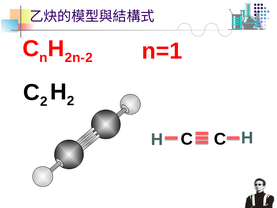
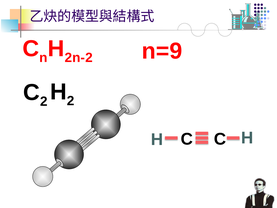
n=1: n=1 -> n=9
